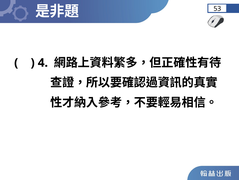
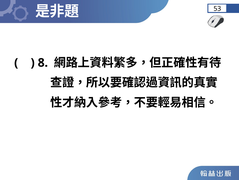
4: 4 -> 8
